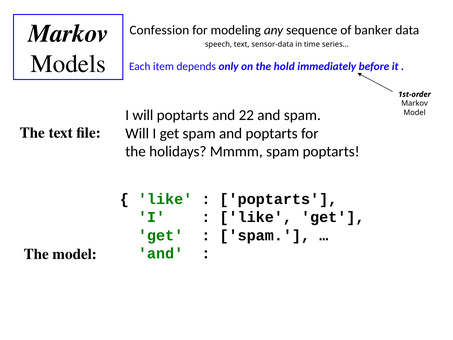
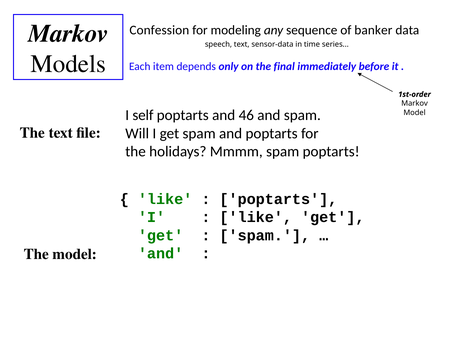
hold: hold -> final
I will: will -> self
22: 22 -> 46
